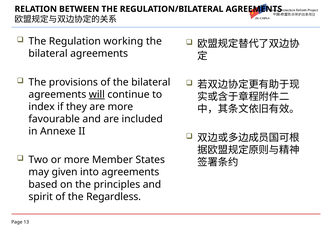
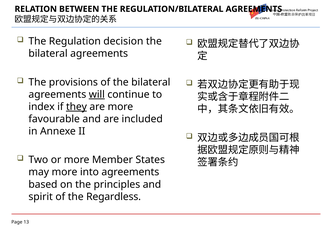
working: working -> decision
they underline: none -> present
may given: given -> more
